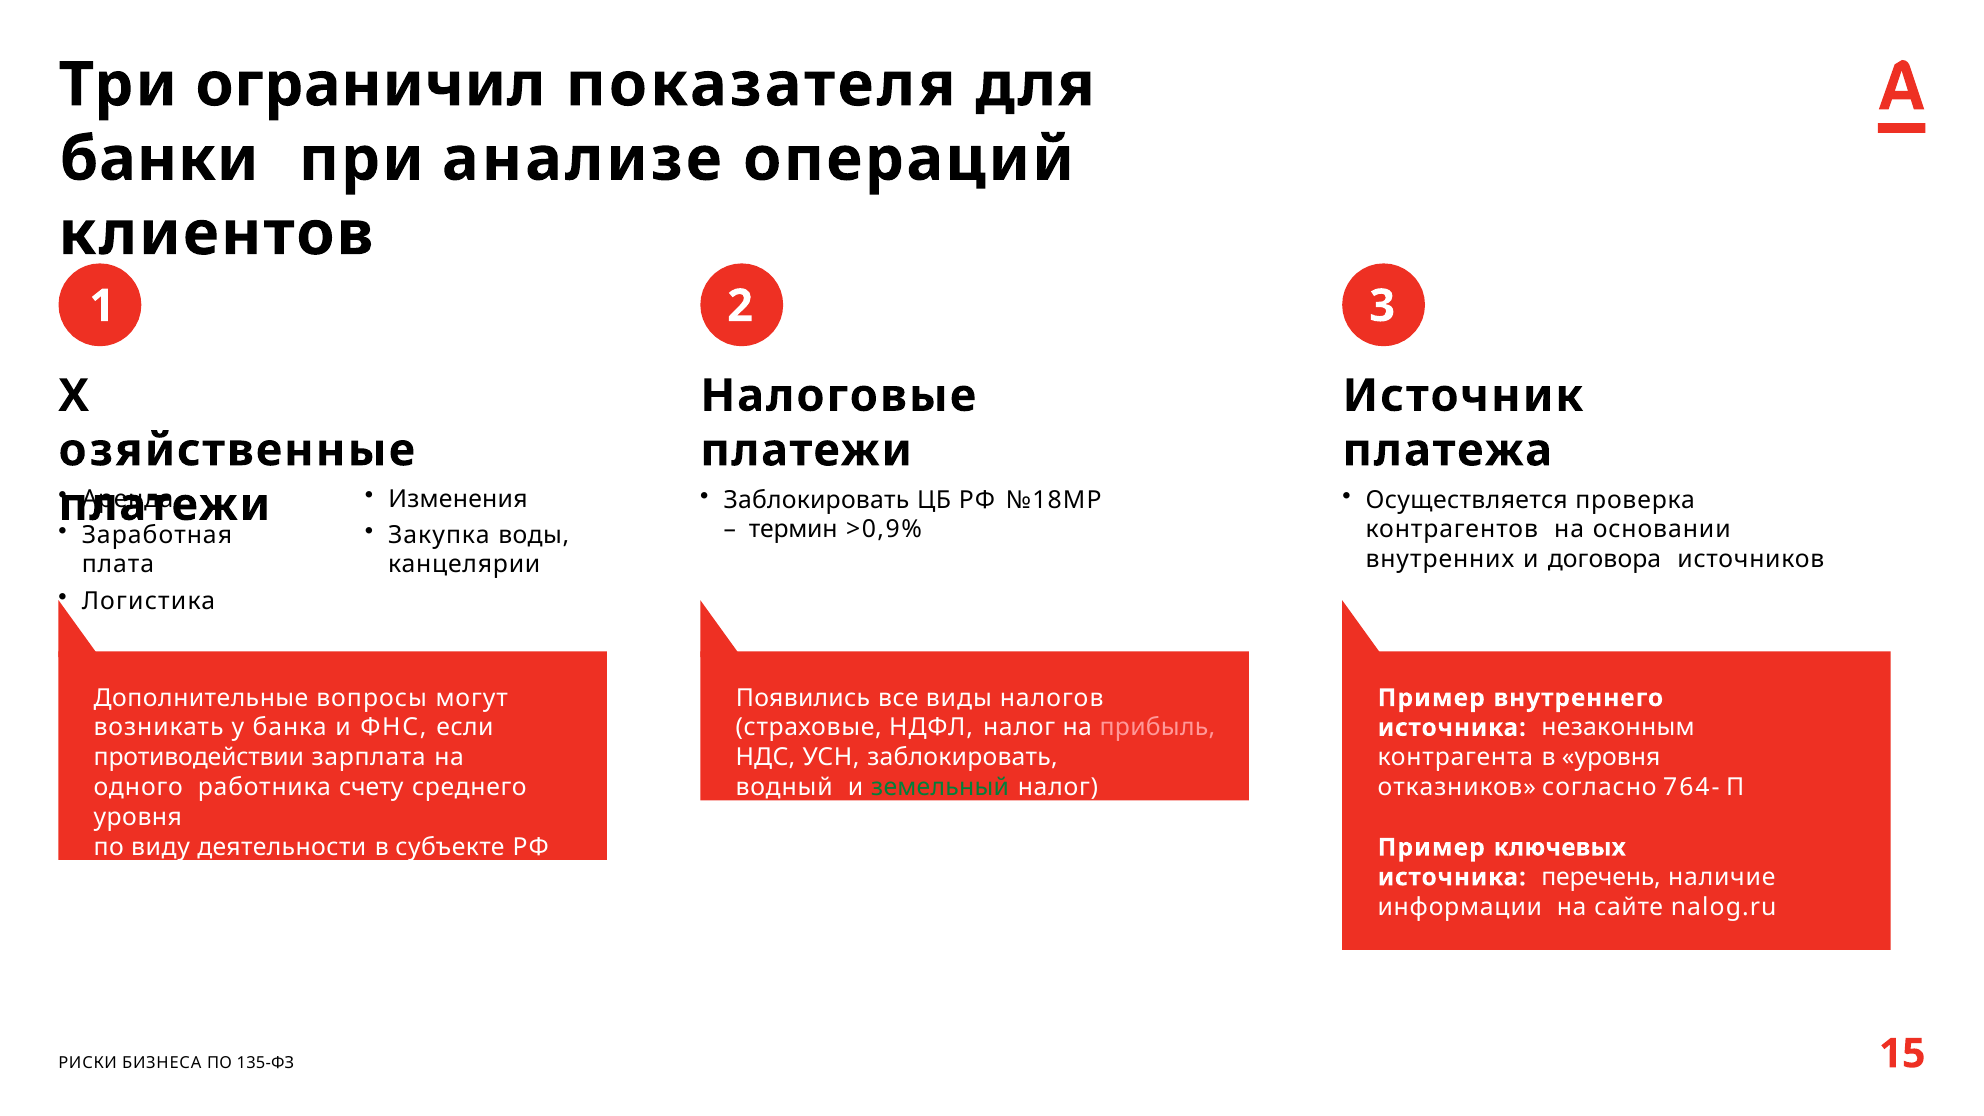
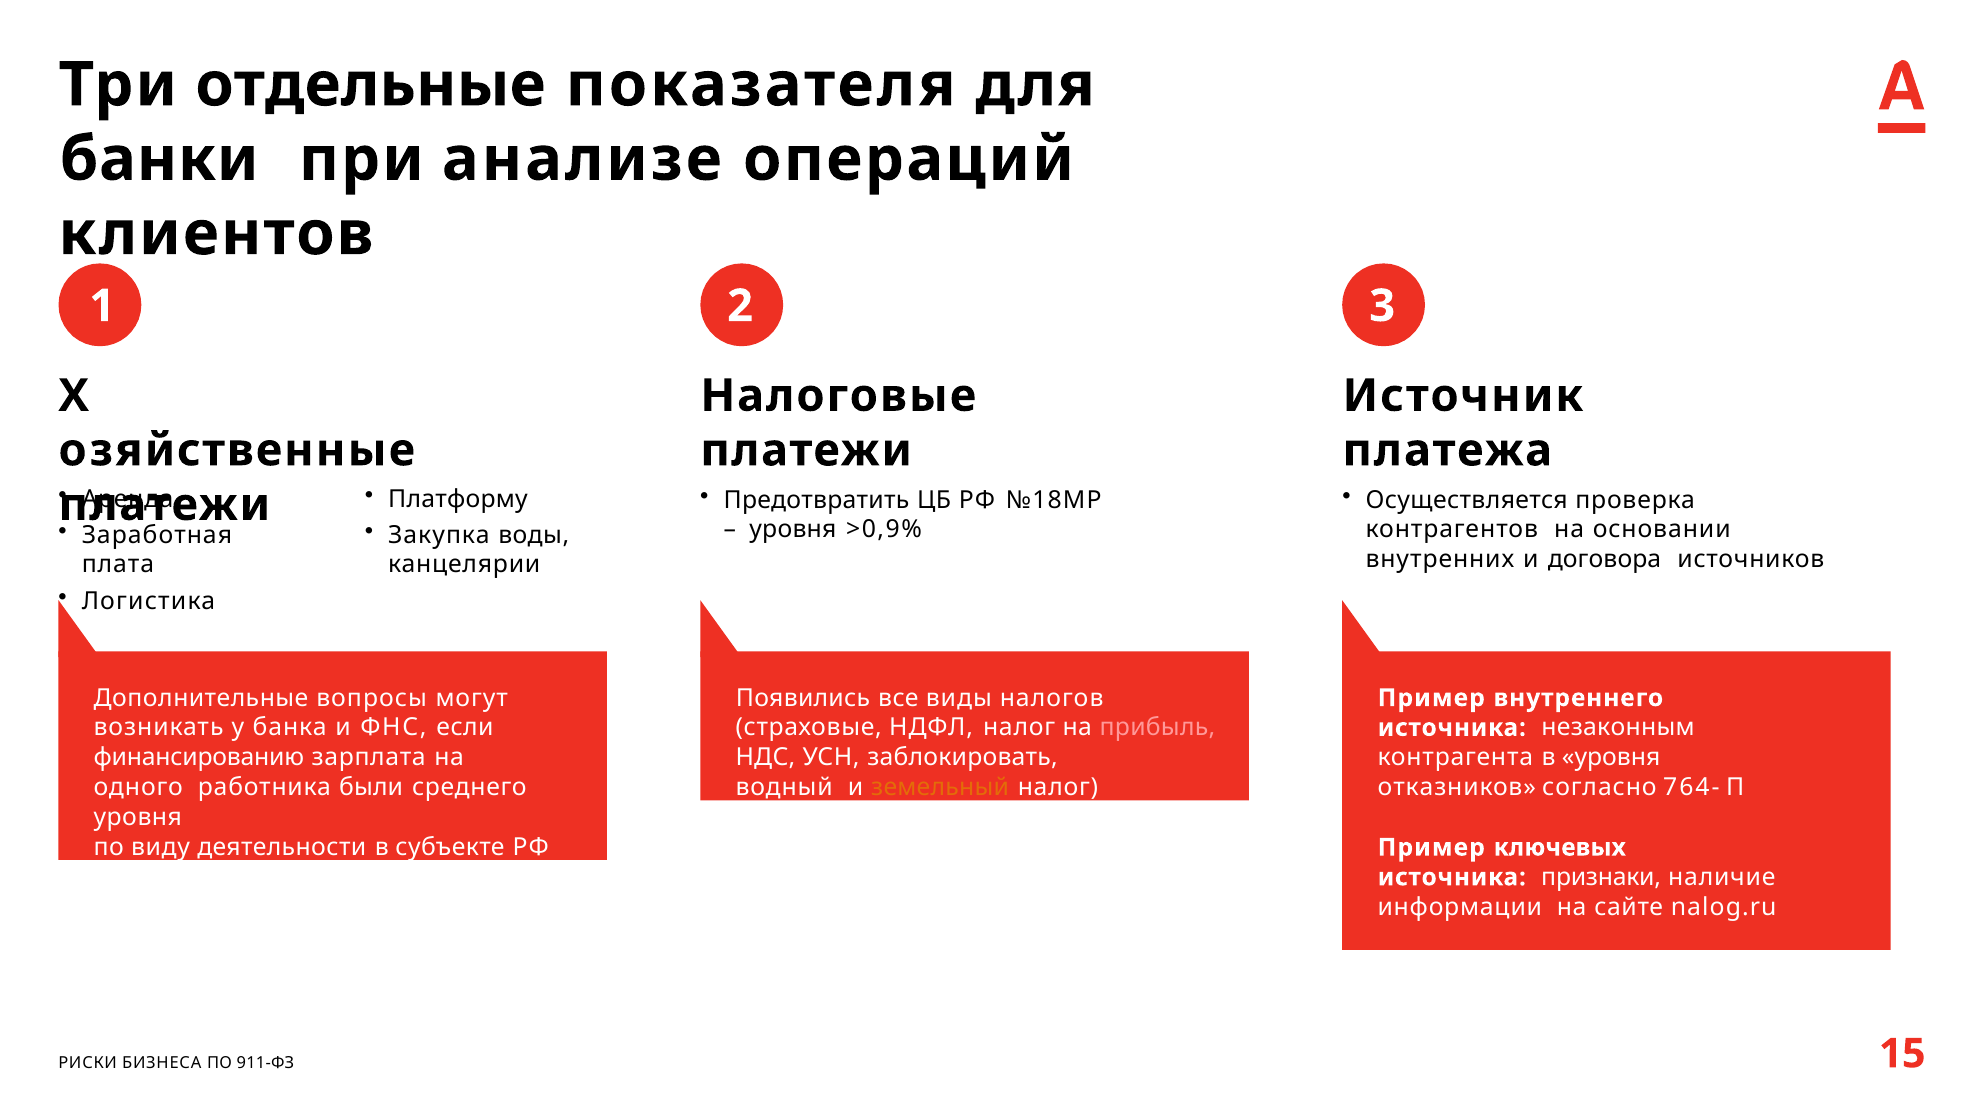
ограничил: ограничил -> отдельные
Изменения: Изменения -> Платформу
Заблокировать at (816, 500): Заблокировать -> Предотвратить
термин at (793, 530): термин -> уровня
противодействии: противодействии -> финансированию
счету: счету -> были
земельный colour: green -> orange
перечень: перечень -> признаки
135-ФЗ: 135-ФЗ -> 911-ФЗ
